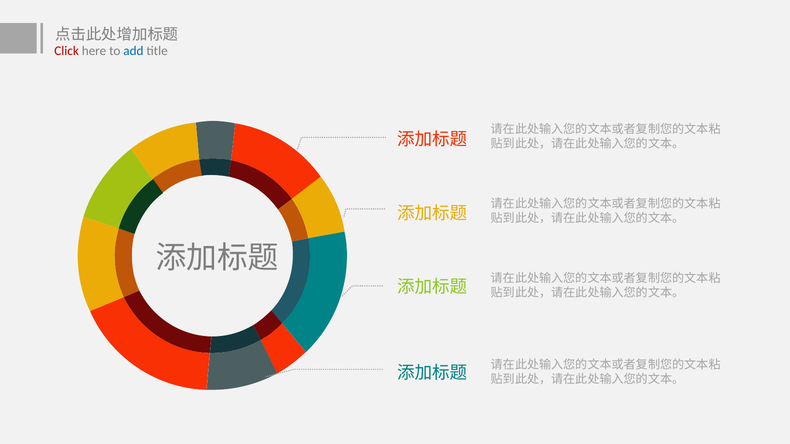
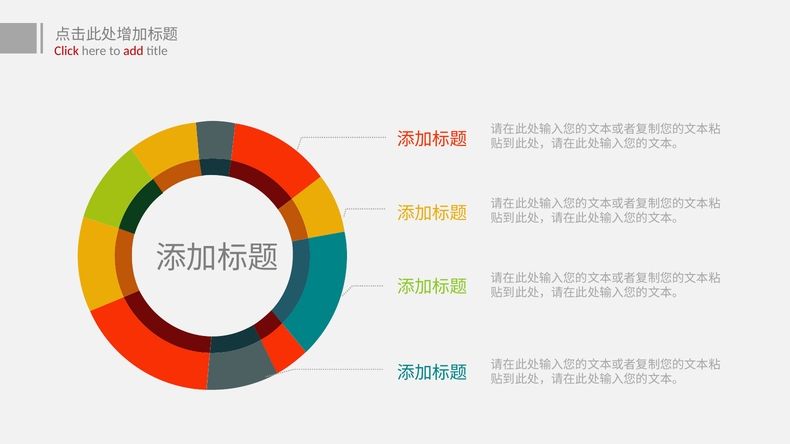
add colour: blue -> red
